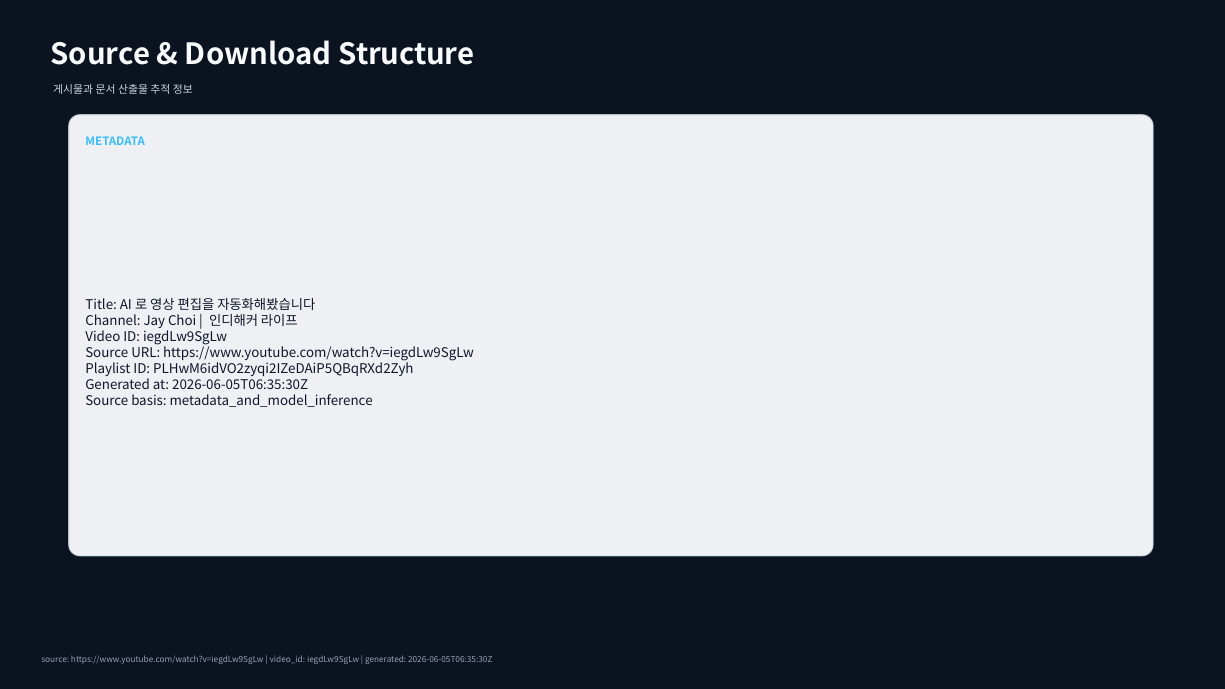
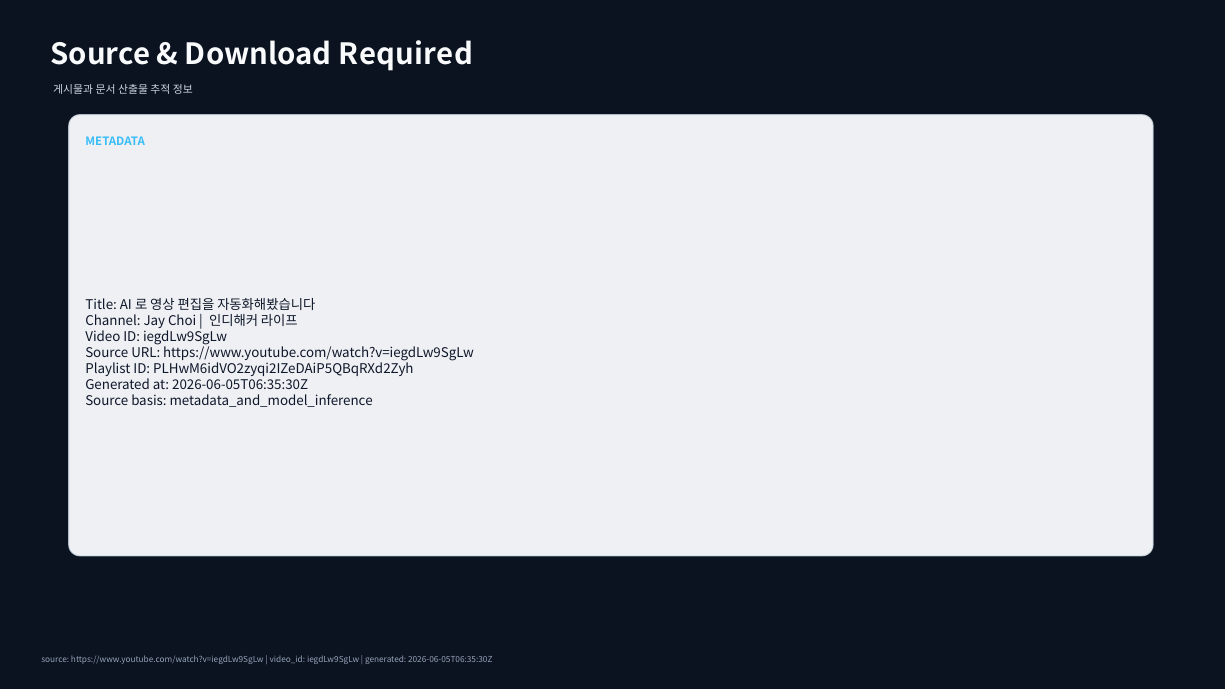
Structure: Structure -> Required
